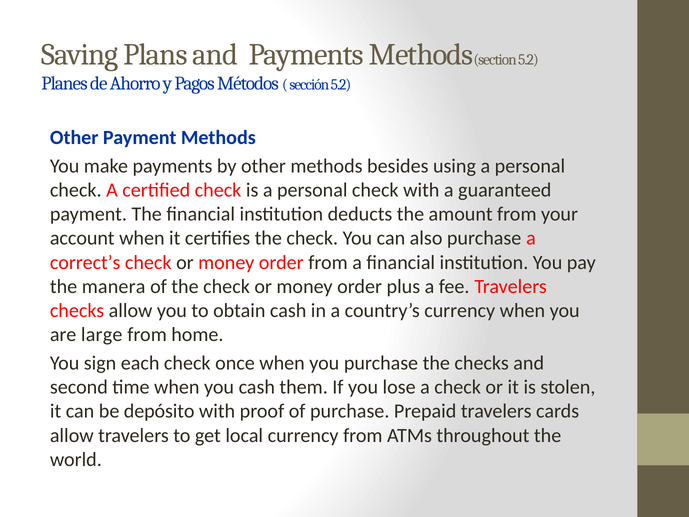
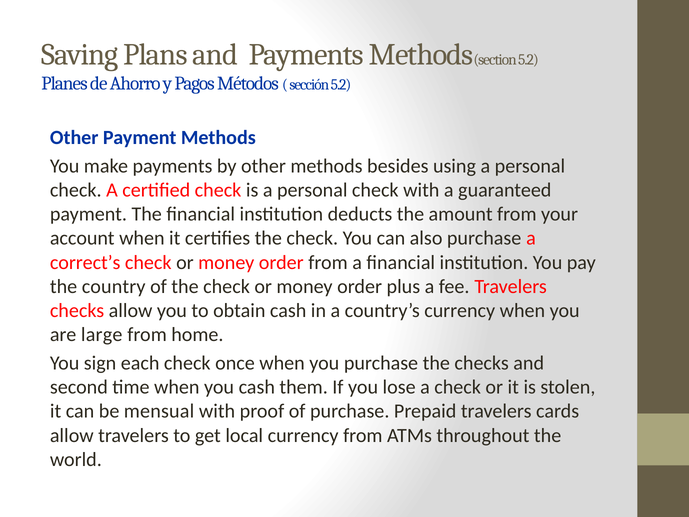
manera: manera -> country
depósito: depósito -> mensual
